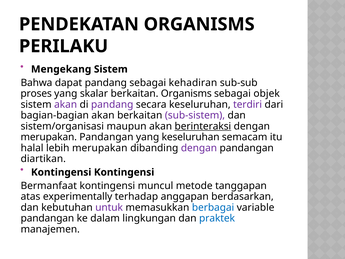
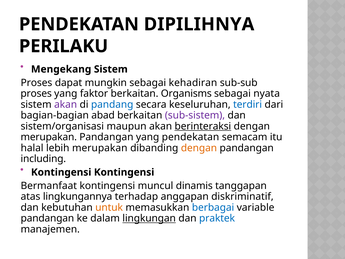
PENDEKATAN ORGANISMS: ORGANISMS -> DIPILIHNYA
Bahwa at (36, 83): Bahwa -> Proses
dapat pandang: pandang -> mungkin
skalar: skalar -> faktor
objek: objek -> nyata
pandang at (112, 104) colour: purple -> blue
terdiri colour: purple -> blue
bagian-bagian akan: akan -> abad
yang keseluruhan: keseluruhan -> pendekatan
dengan at (199, 148) colour: purple -> orange
diartikan: diartikan -> including
metode: metode -> dinamis
experimentally: experimentally -> lingkungannya
berdasarkan: berdasarkan -> diskriminatif
untuk colour: purple -> orange
lingkungan underline: none -> present
